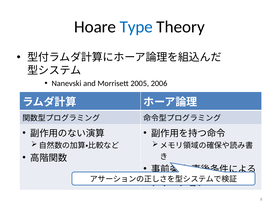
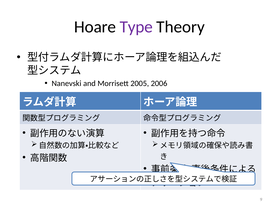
Type colour: blue -> purple
